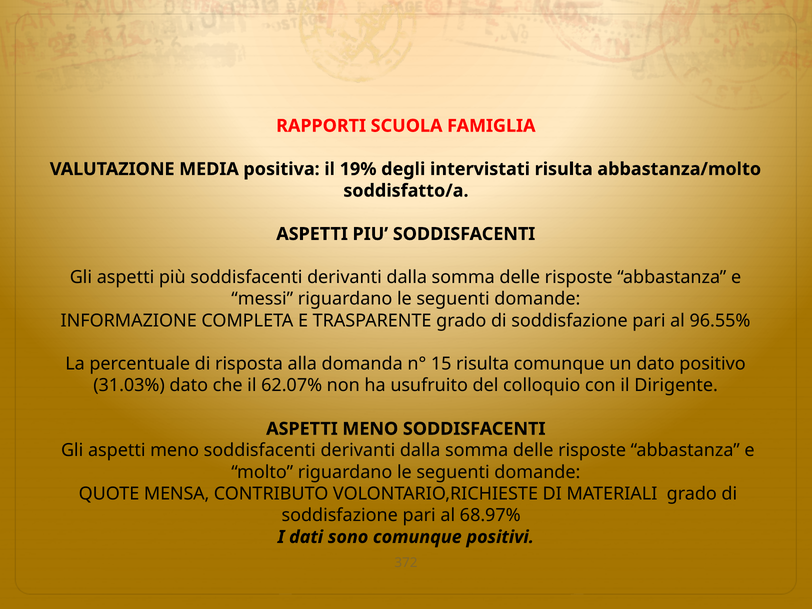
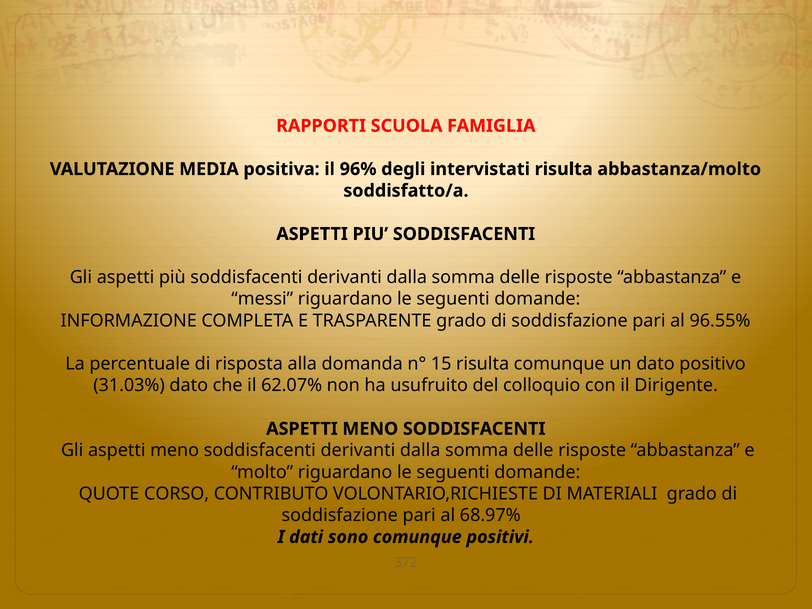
19%: 19% -> 96%
MENSA: MENSA -> CORSO
